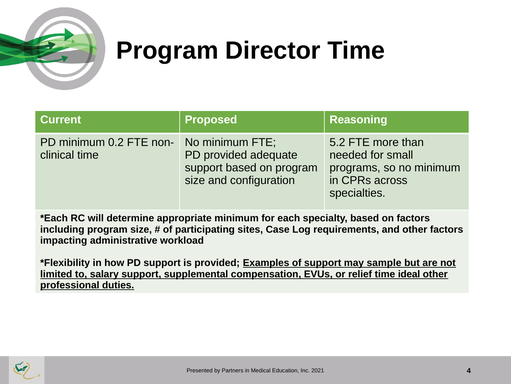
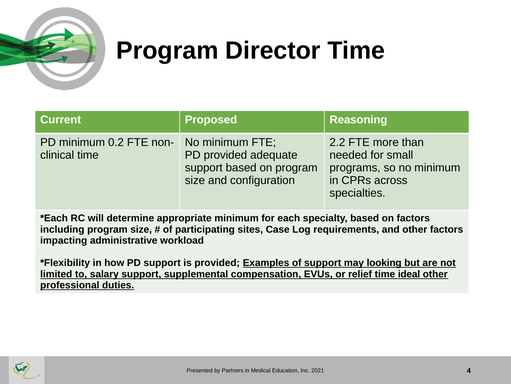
5.2: 5.2 -> 2.2
sample: sample -> looking
